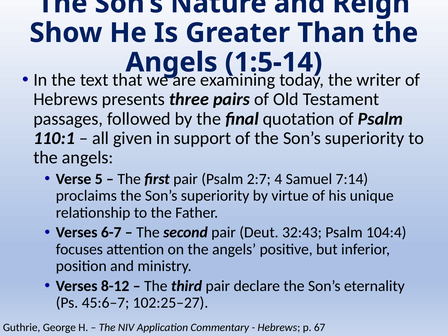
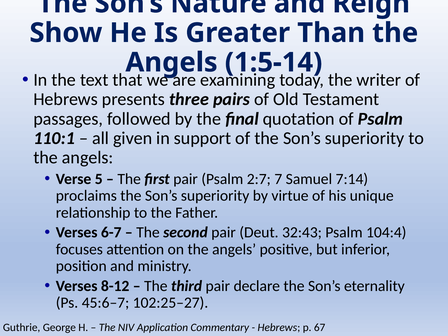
4: 4 -> 7
